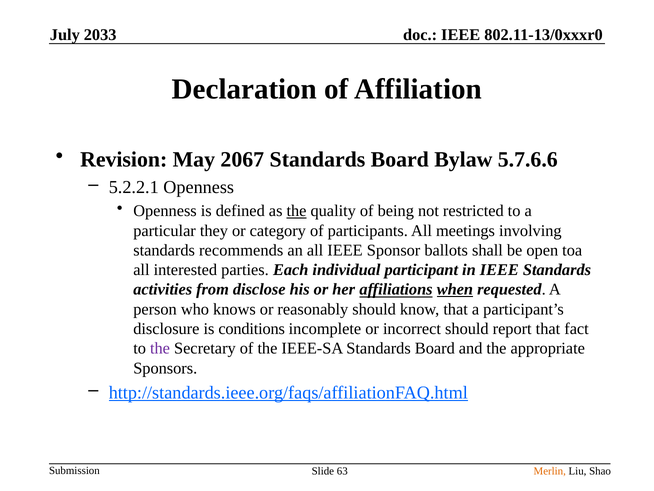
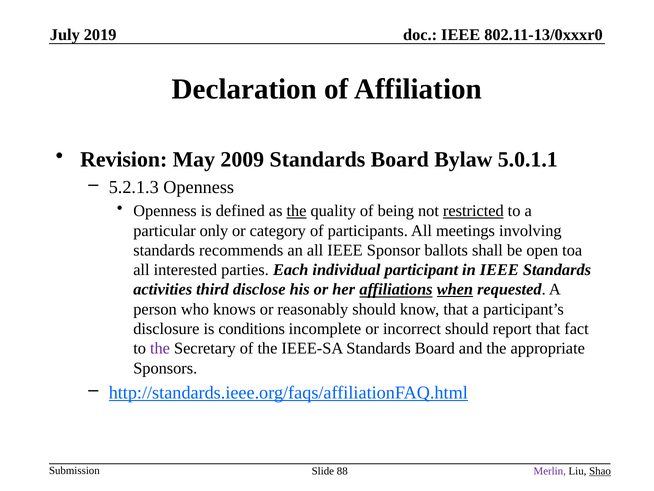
2033: 2033 -> 2019
2067: 2067 -> 2009
5.7.6.6: 5.7.6.6 -> 5.0.1.1
5.2.2.1: 5.2.2.1 -> 5.2.1.3
restricted underline: none -> present
they: they -> only
from: from -> third
Merlin colour: orange -> purple
Shao underline: none -> present
63: 63 -> 88
